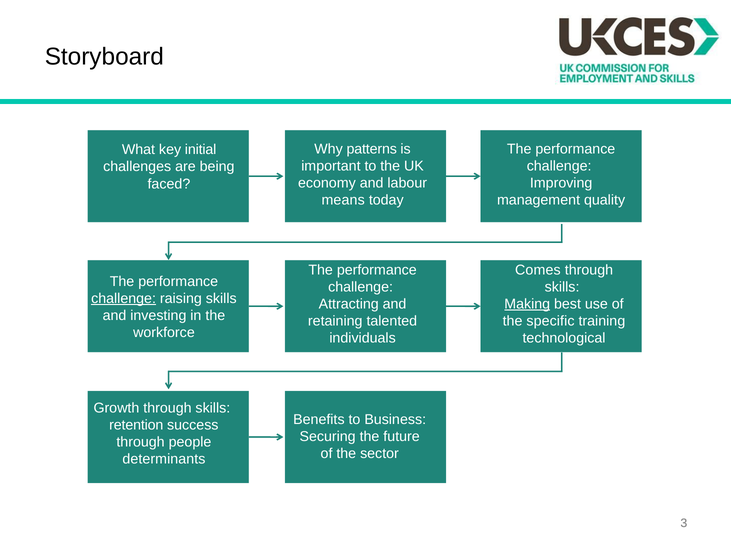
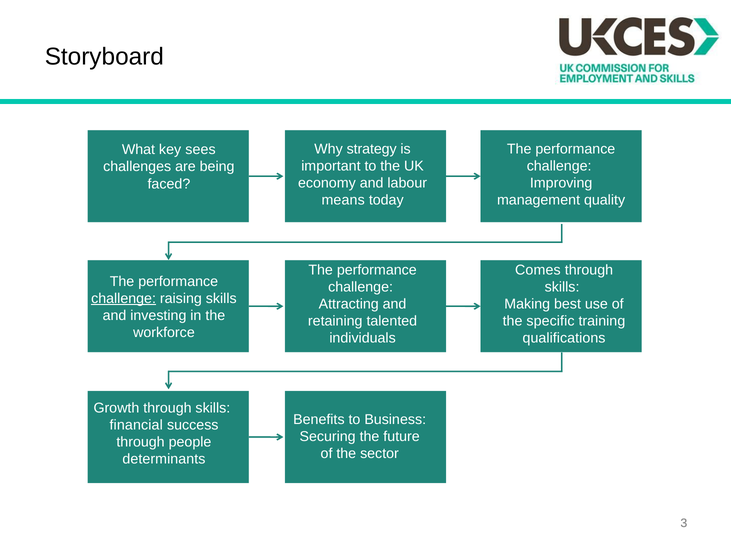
patterns: patterns -> strategy
initial: initial -> sees
Making underline: present -> none
technological: technological -> qualifications
retention: retention -> financial
